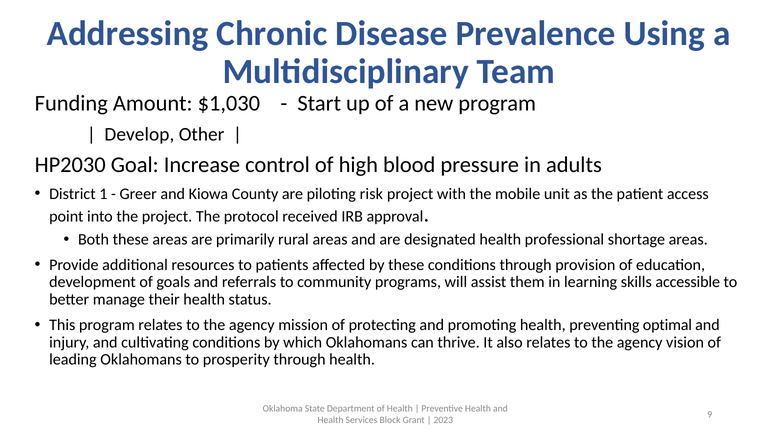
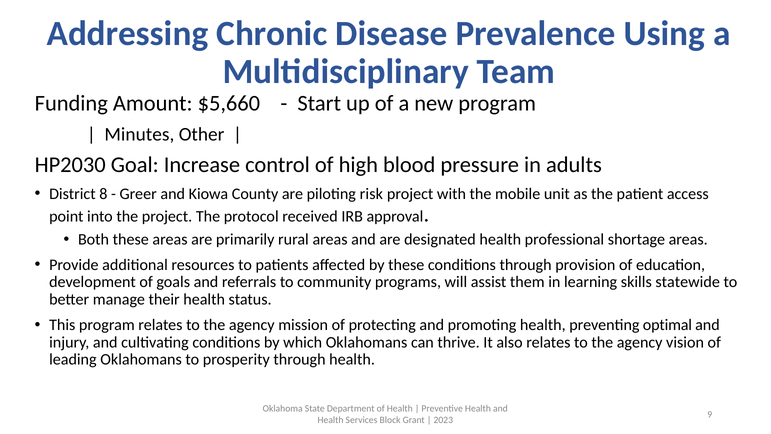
$1,030: $1,030 -> $5,660
Develop: Develop -> Minutes
1: 1 -> 8
accessible: accessible -> statewide
